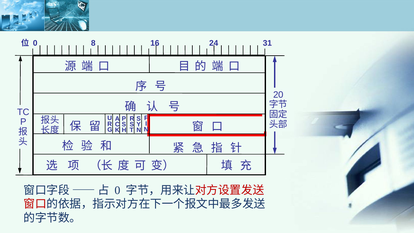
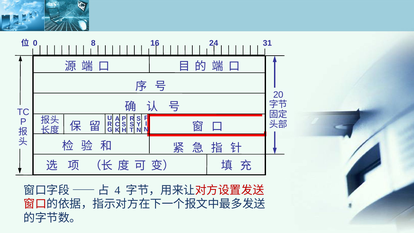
0 at (117, 190): 0 -> 4
